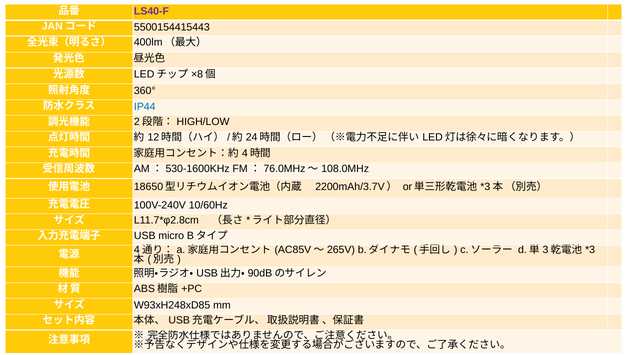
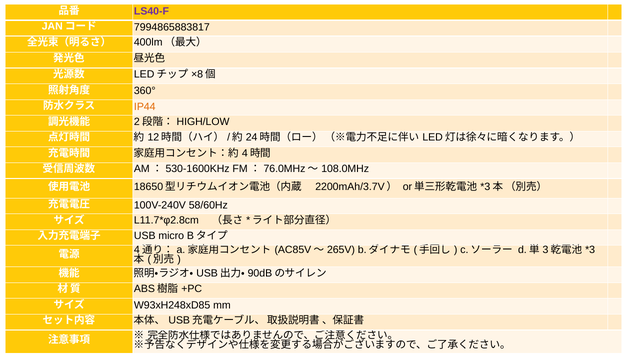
5500154415443: 5500154415443 -> 7994865883817
IP44 colour: blue -> orange
10/60Hz: 10/60Hz -> 58/60Hz
